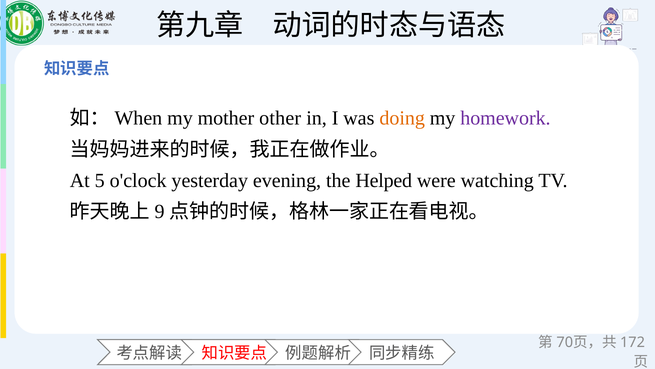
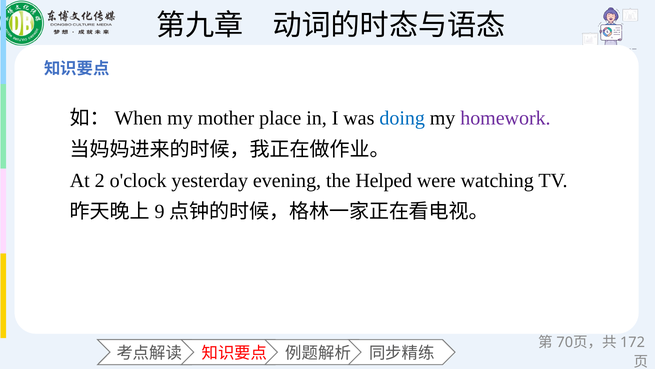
other: other -> place
doing colour: orange -> blue
5: 5 -> 2
